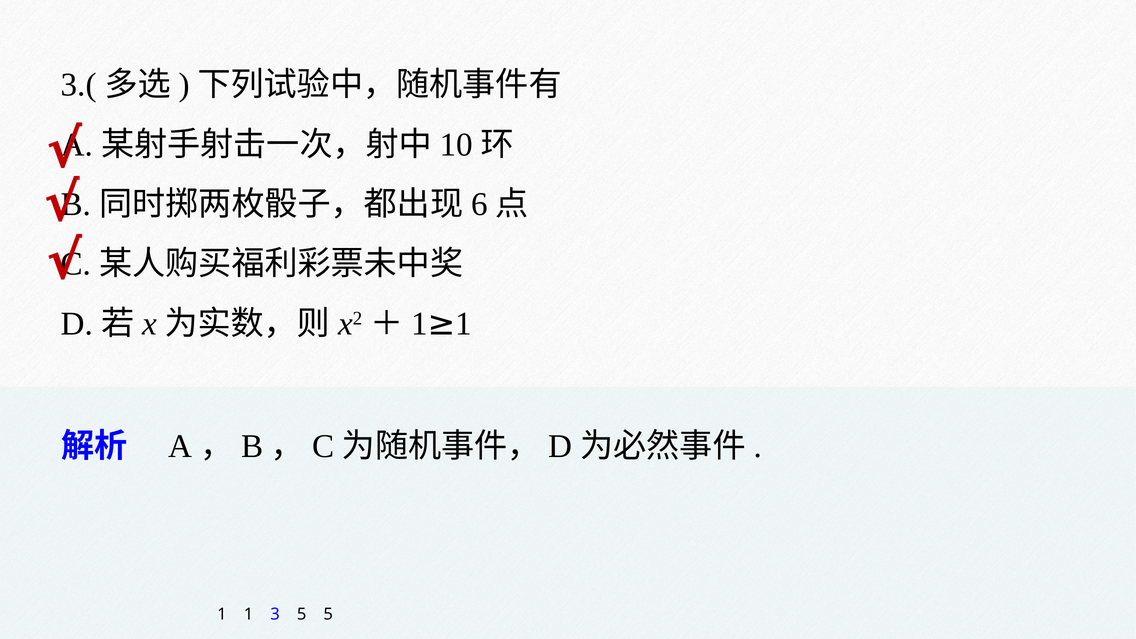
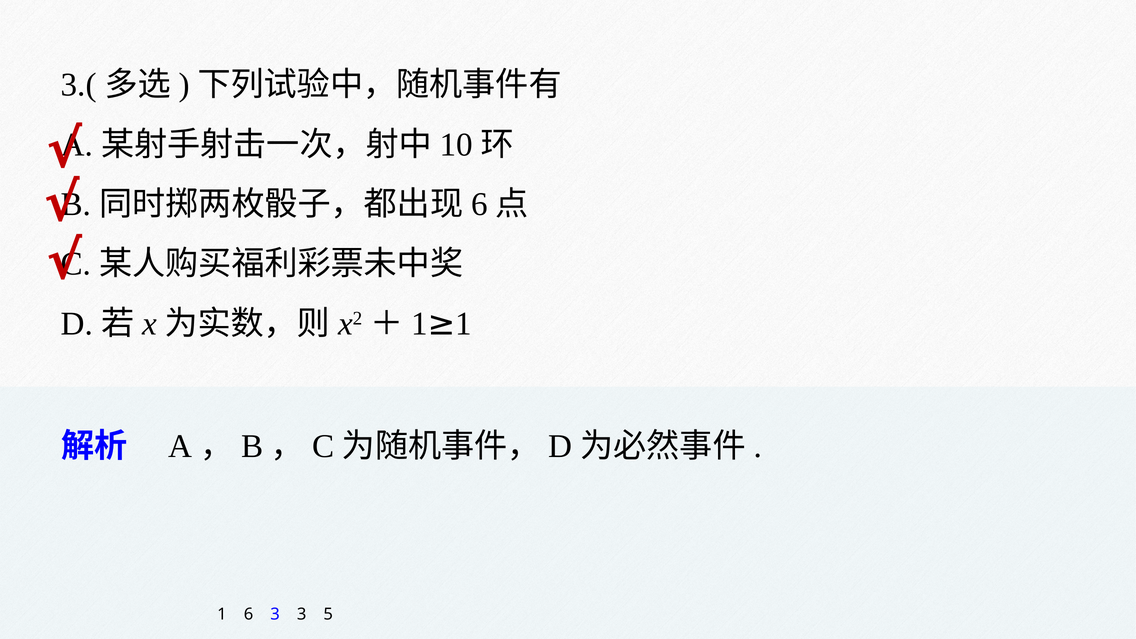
1 1: 1 -> 6
3 5: 5 -> 3
